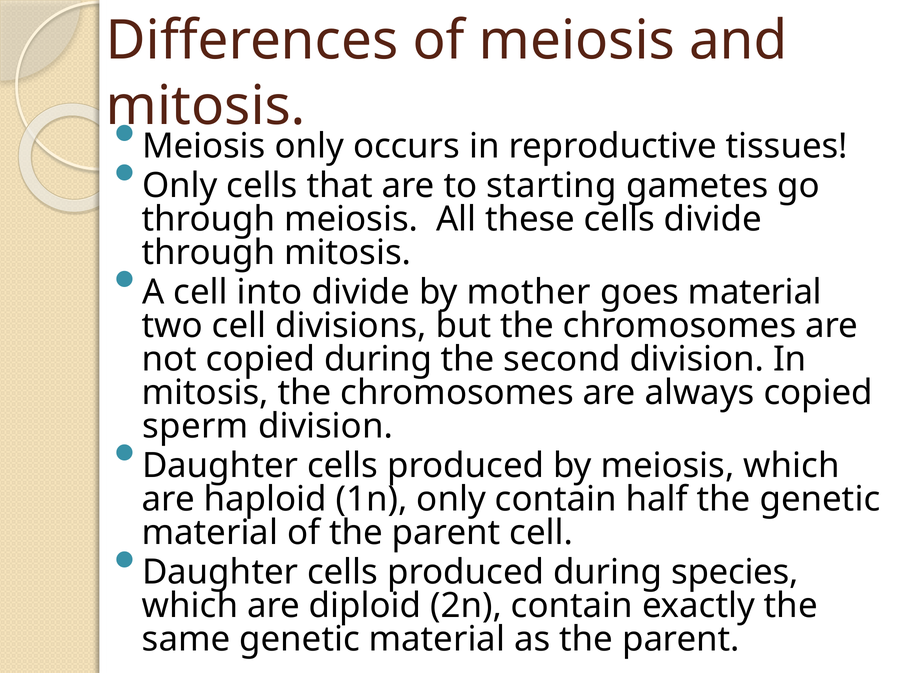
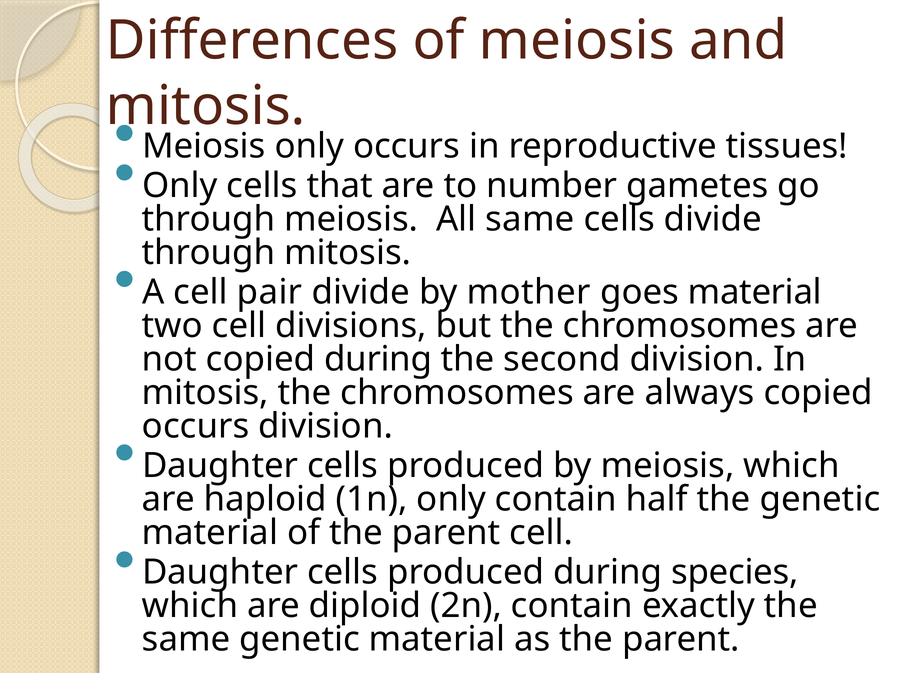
starting: starting -> number
All these: these -> same
into: into -> pair
sperm at (195, 426): sperm -> occurs
